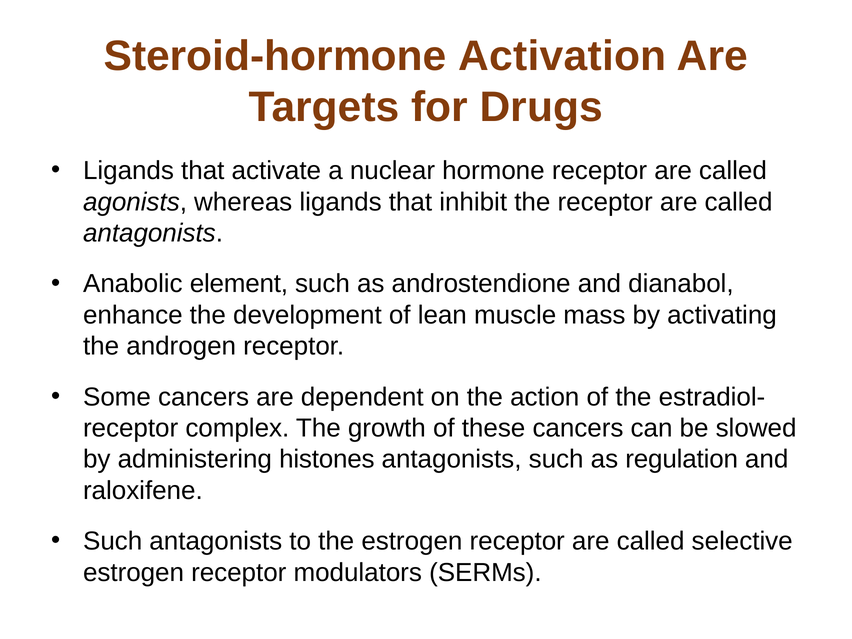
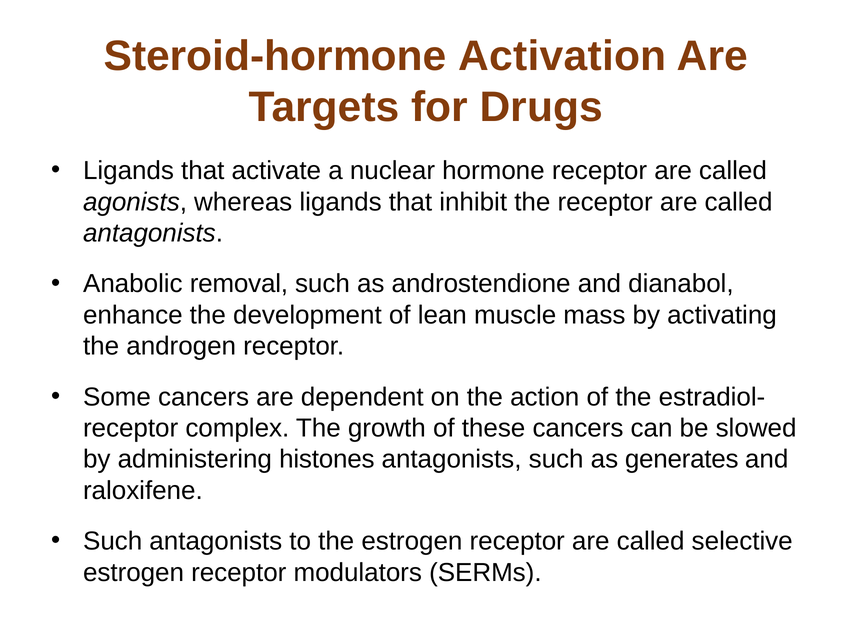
element: element -> removal
regulation: regulation -> generates
